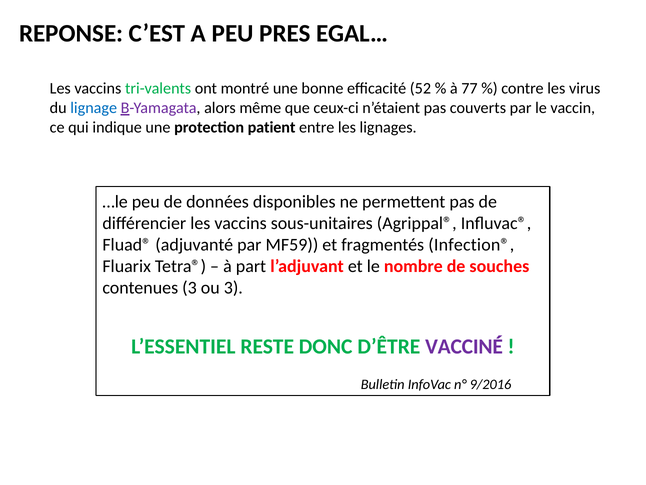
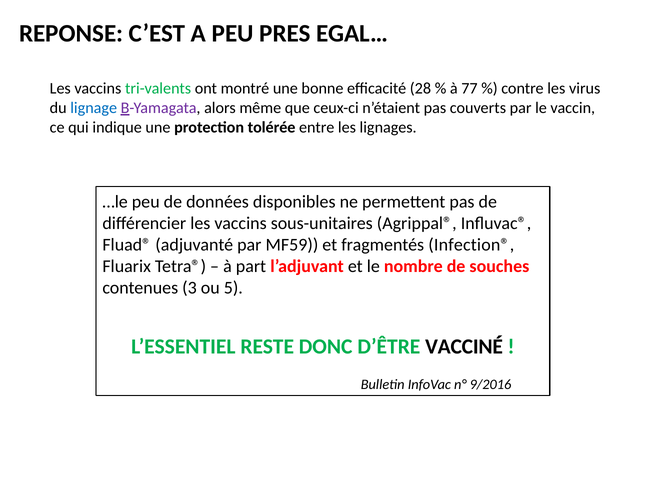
52: 52 -> 28
patient: patient -> tolérée
ou 3: 3 -> 5
VACCINÉ colour: purple -> black
